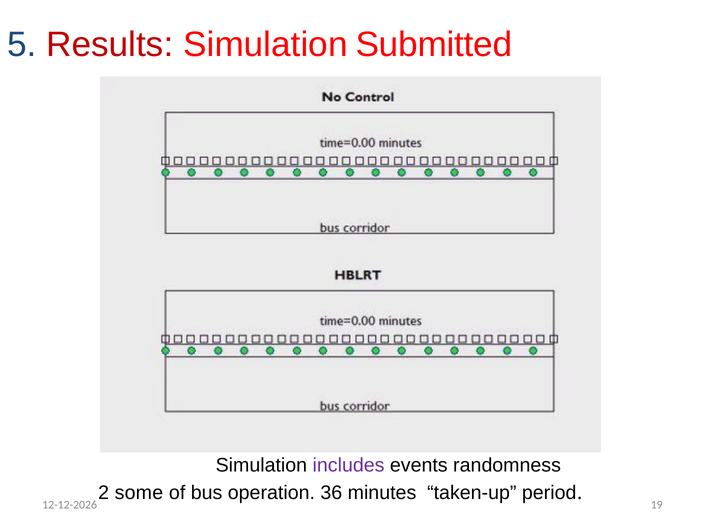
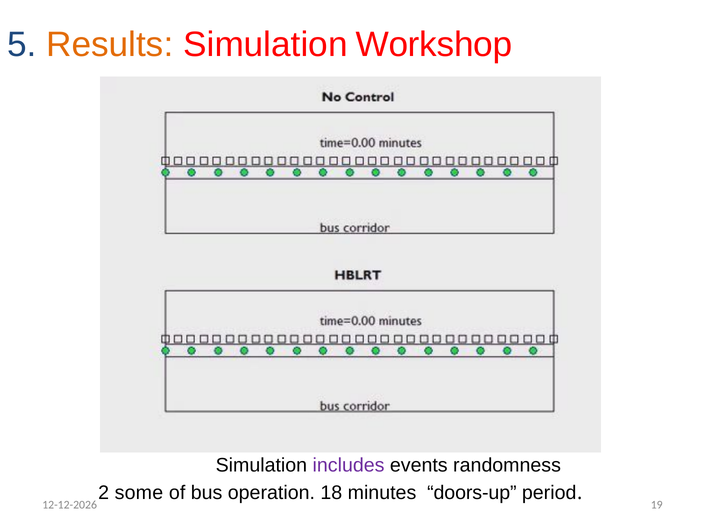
Results colour: red -> orange
Submitted: Submitted -> Workshop
36: 36 -> 18
taken-up: taken-up -> doors-up
